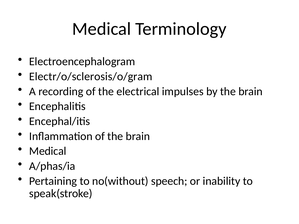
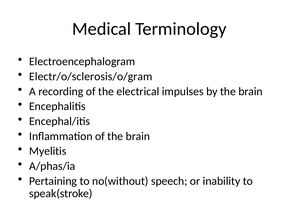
Medical at (48, 151): Medical -> Myelitis
